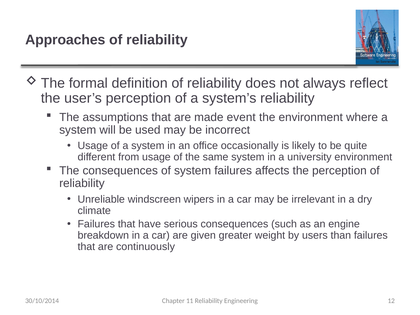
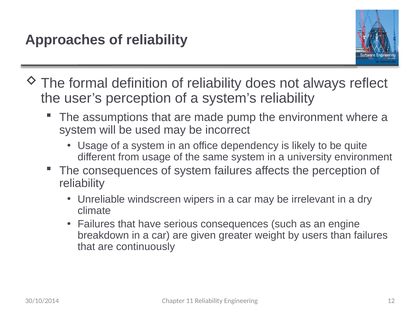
event: event -> pump
occasionally: occasionally -> dependency
